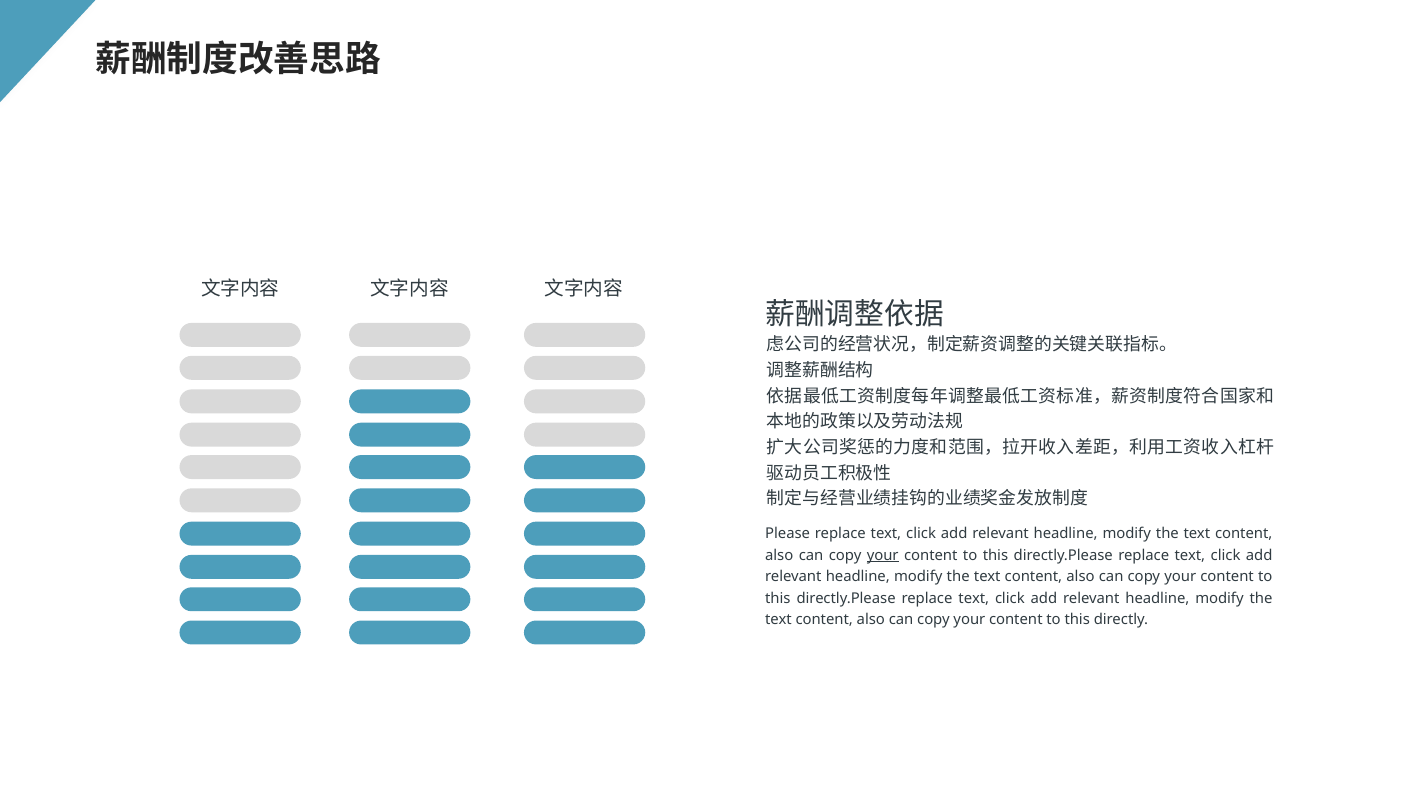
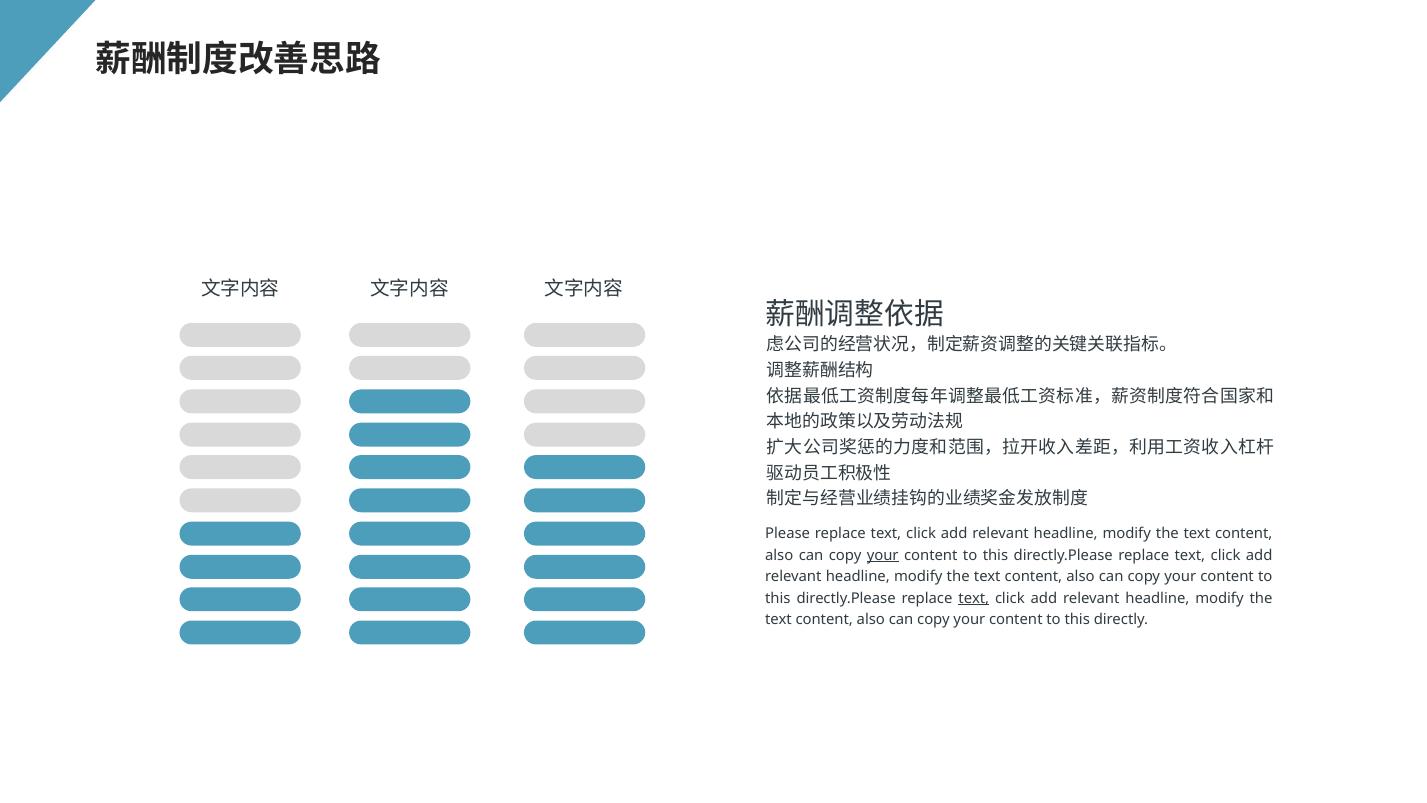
text at (974, 598) underline: none -> present
